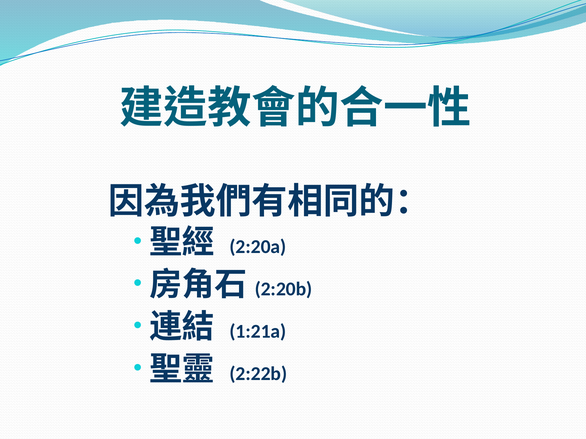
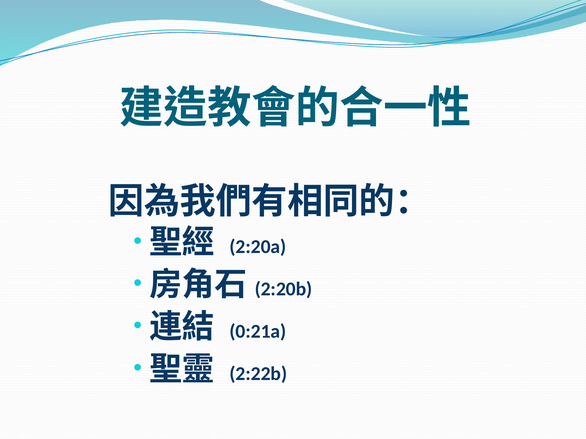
1:21a: 1:21a -> 0:21a
